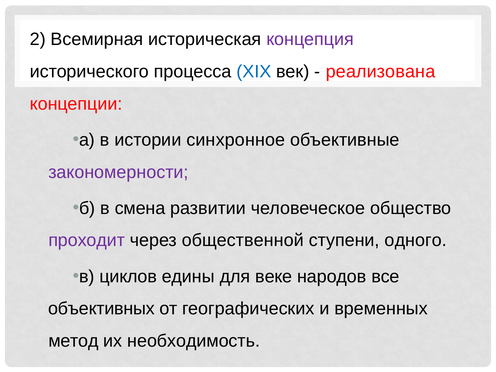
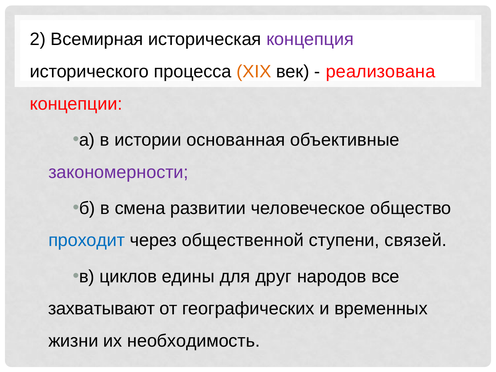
XIX colour: blue -> orange
синхронное: синхронное -> основанная
проходит colour: purple -> blue
одного: одного -> связей
веке: веке -> друг
объективных: объективных -> захватывают
метод: метод -> жизни
